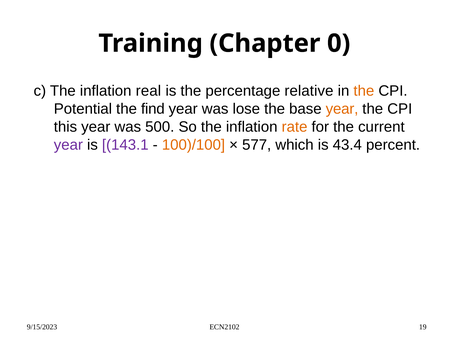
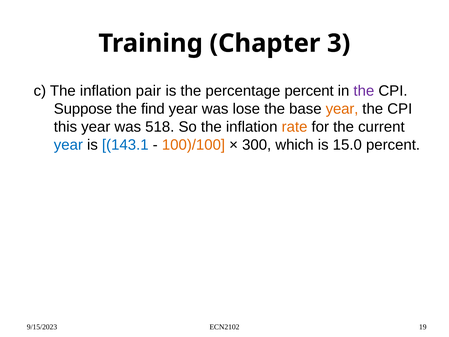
0: 0 -> 3
real: real -> pair
percentage relative: relative -> percent
the at (364, 91) colour: orange -> purple
Potential: Potential -> Suppose
500: 500 -> 518
year at (68, 145) colour: purple -> blue
143.1 colour: purple -> blue
577: 577 -> 300
43.4: 43.4 -> 15.0
